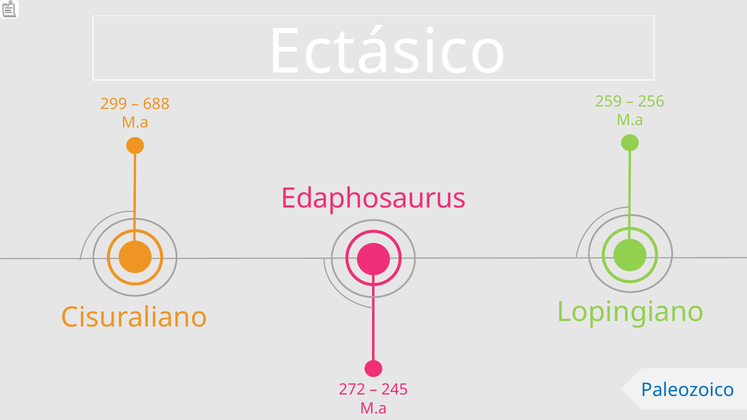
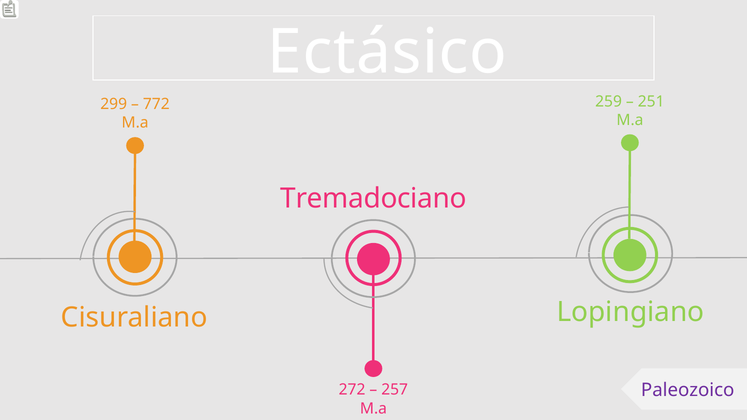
256: 256 -> 251
688: 688 -> 772
Edaphosaurus: Edaphosaurus -> Tremadociano
Paleozoico colour: blue -> purple
245: 245 -> 257
